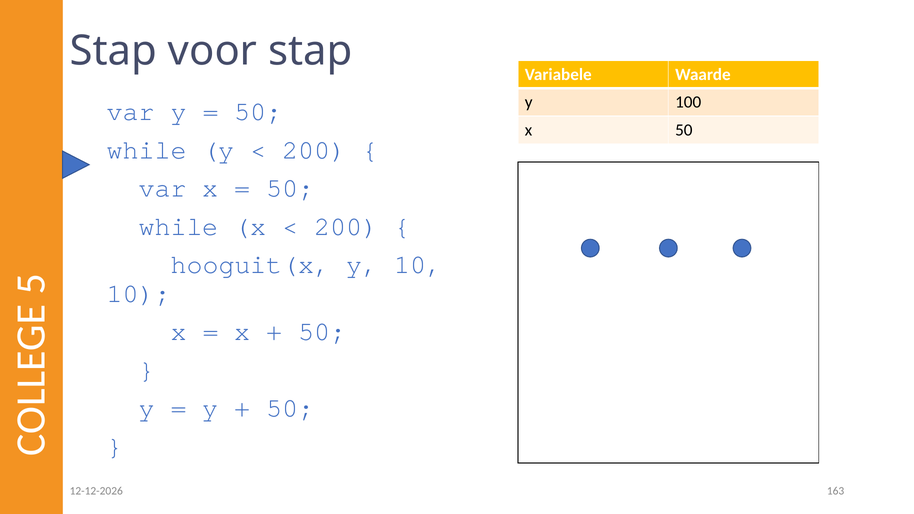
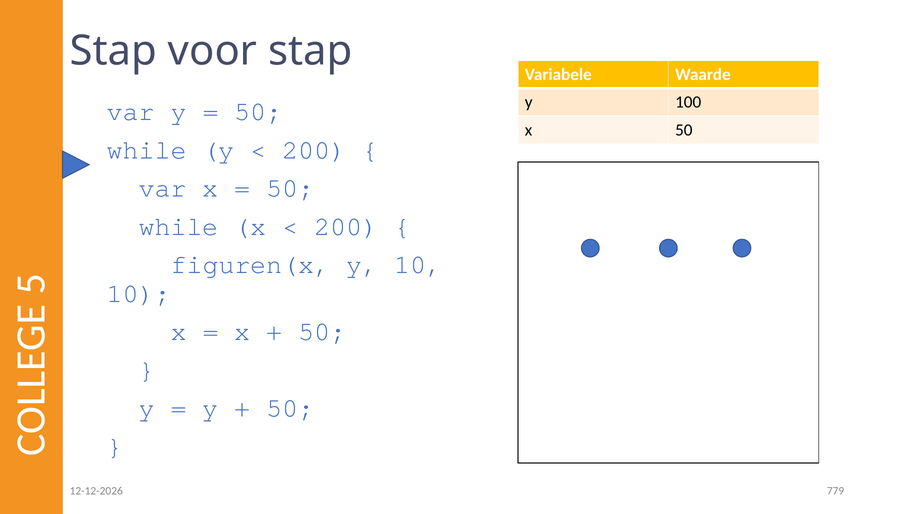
hooguit(x: hooguit(x -> figuren(x
163: 163 -> 779
